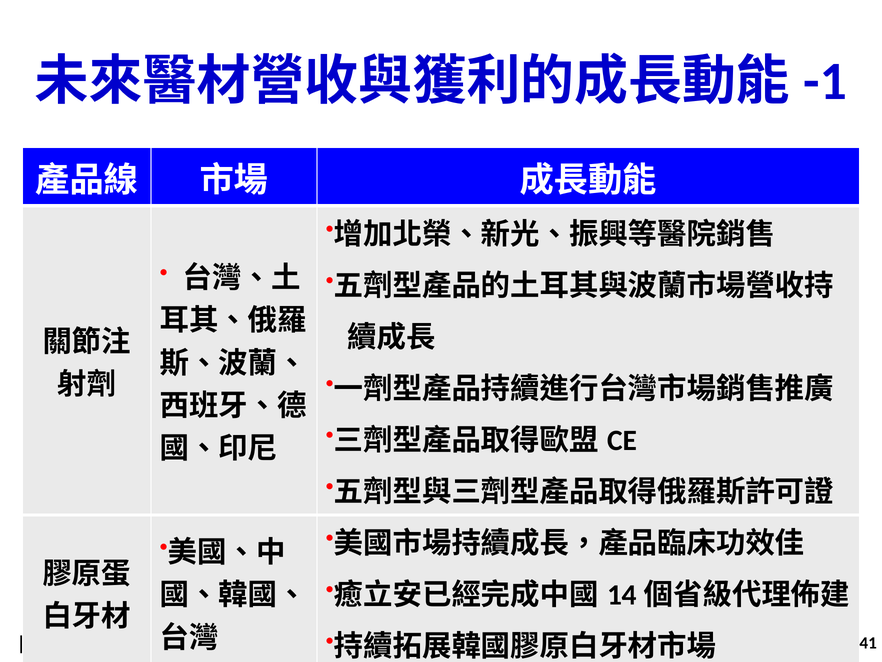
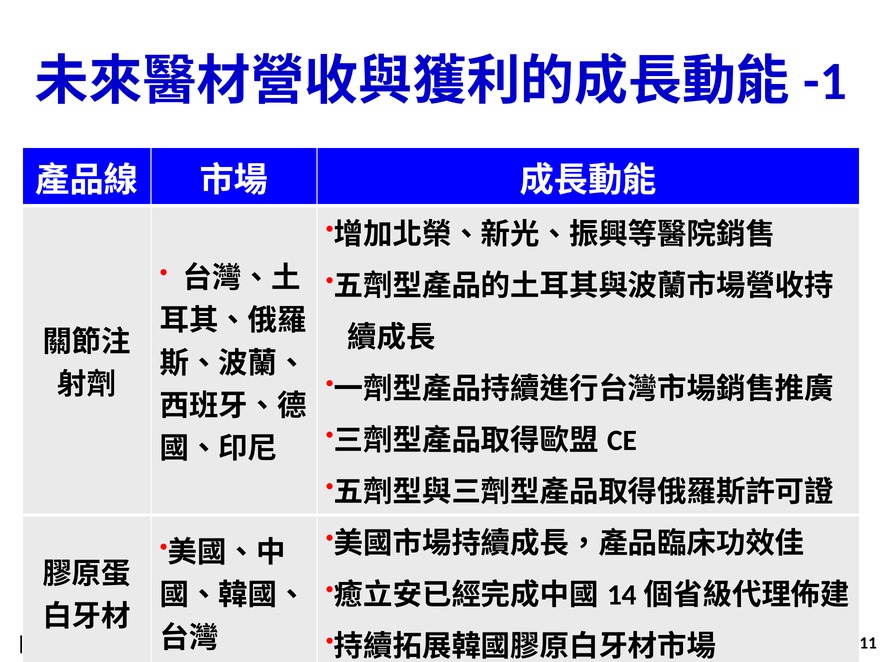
41: 41 -> 11
